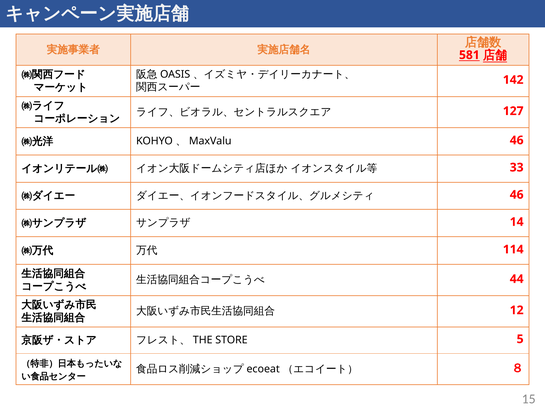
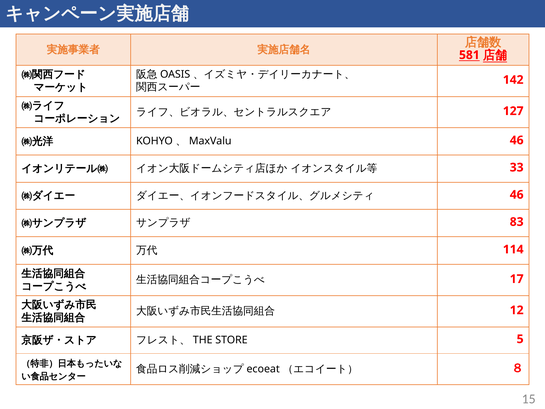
14: 14 -> 83
44: 44 -> 17
